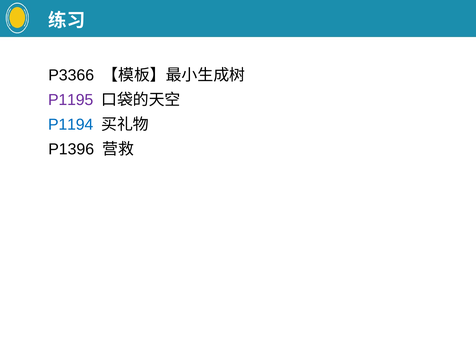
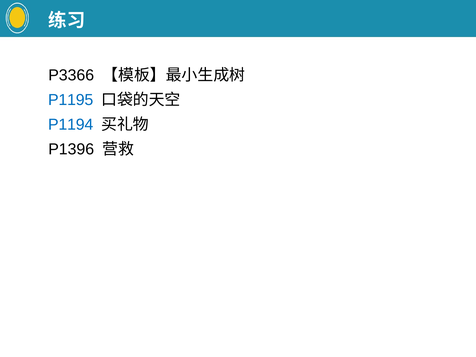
P1195 colour: purple -> blue
